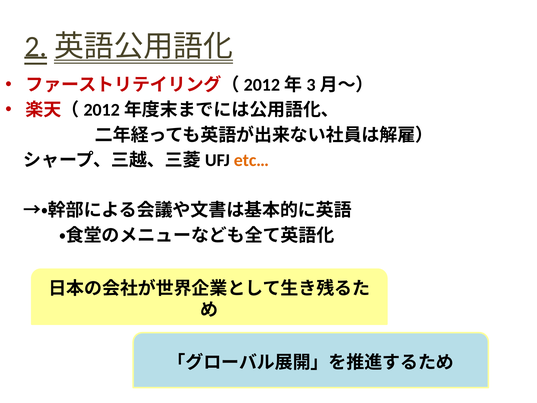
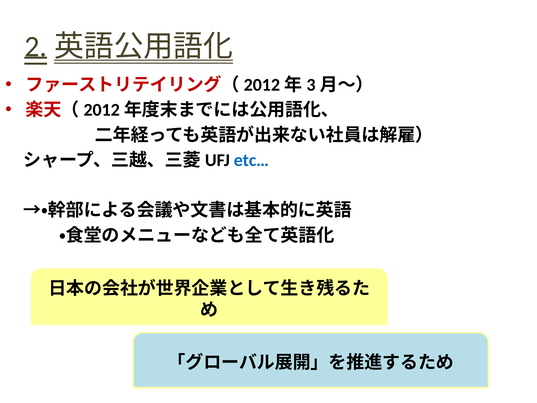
etc… colour: orange -> blue
